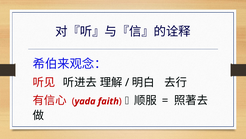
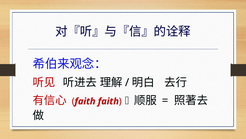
yada at (85, 101): yada -> faith
